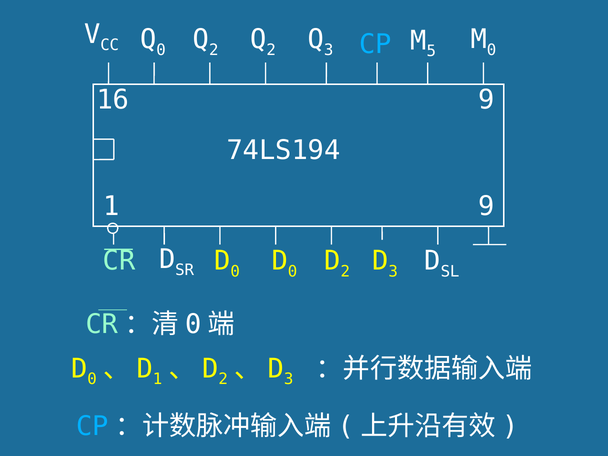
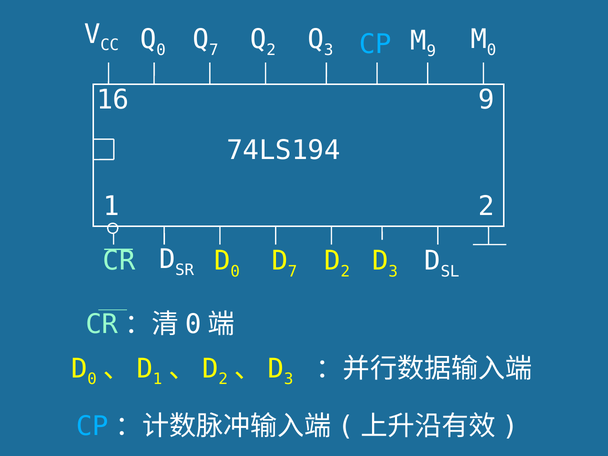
2 at (214, 50): 2 -> 7
5 at (431, 51): 5 -> 9
1 9: 9 -> 2
0 at (293, 271): 0 -> 7
